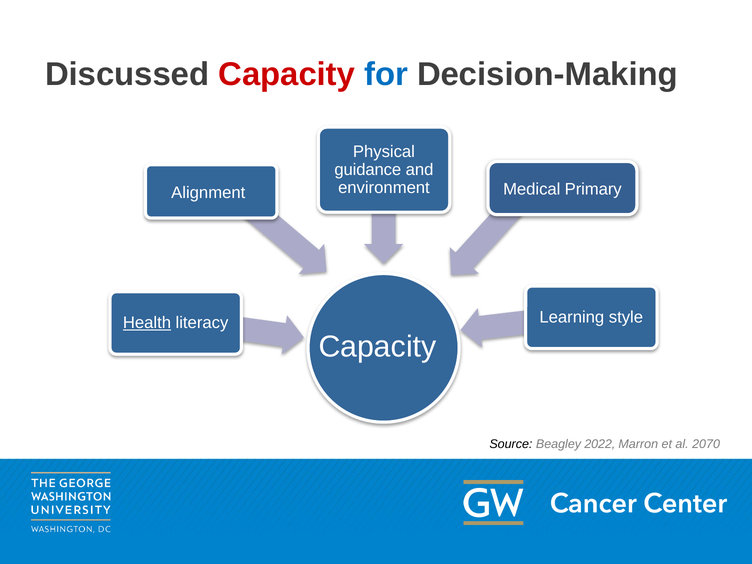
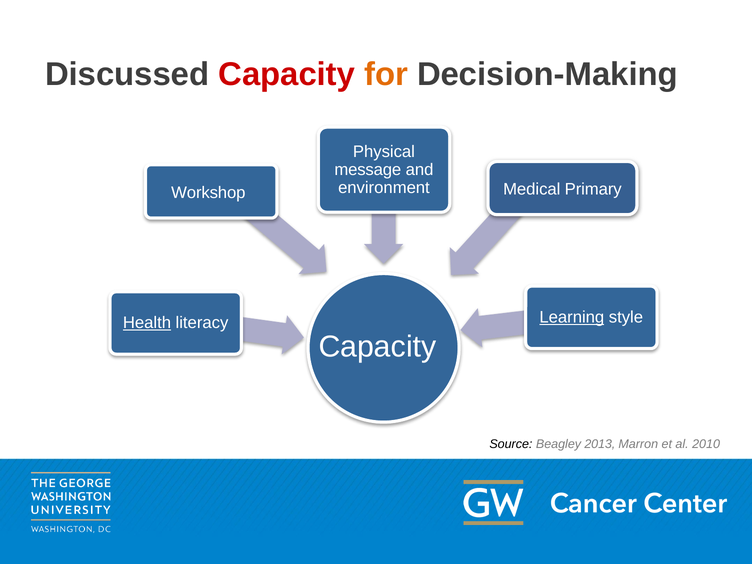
for colour: blue -> orange
guidance: guidance -> message
Alignment: Alignment -> Workshop
Learning underline: none -> present
2022: 2022 -> 2013
2070: 2070 -> 2010
